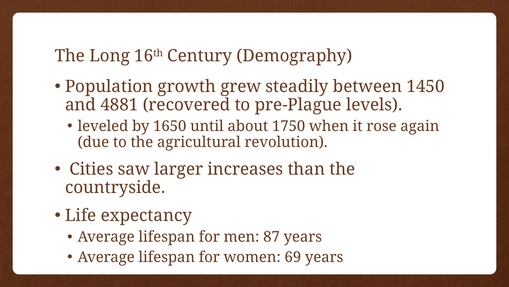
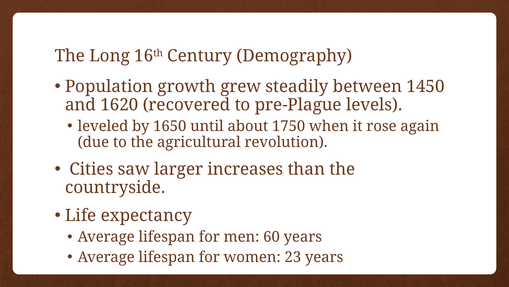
4881: 4881 -> 1620
87: 87 -> 60
69: 69 -> 23
